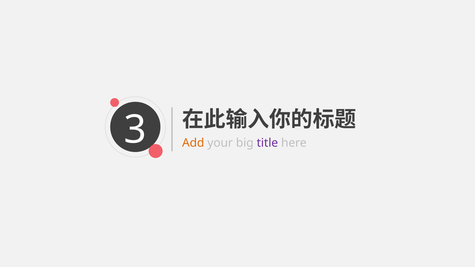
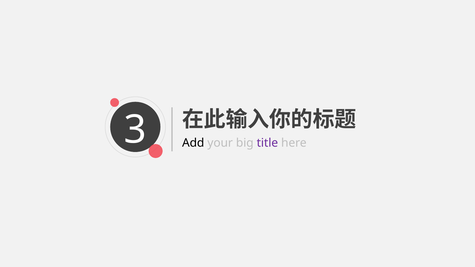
Add colour: orange -> black
